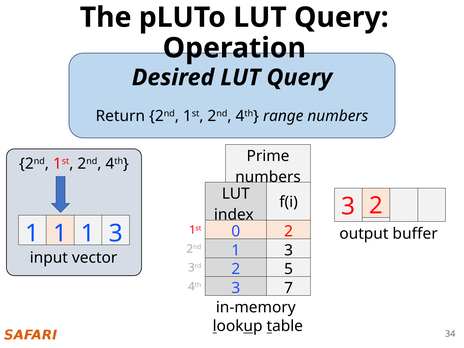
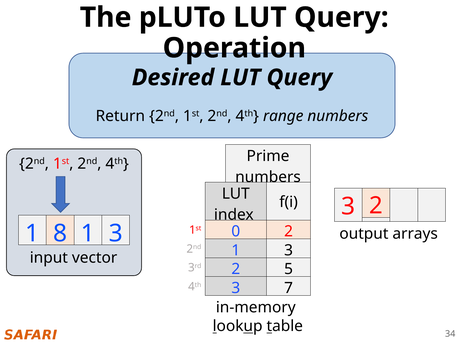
1 at (60, 233): 1 -> 8
buffer: buffer -> arrays
